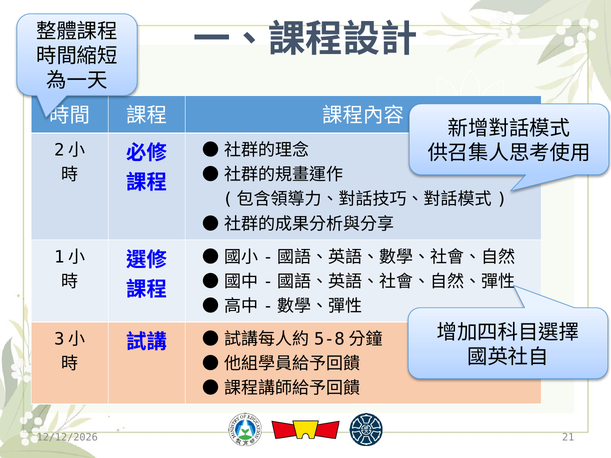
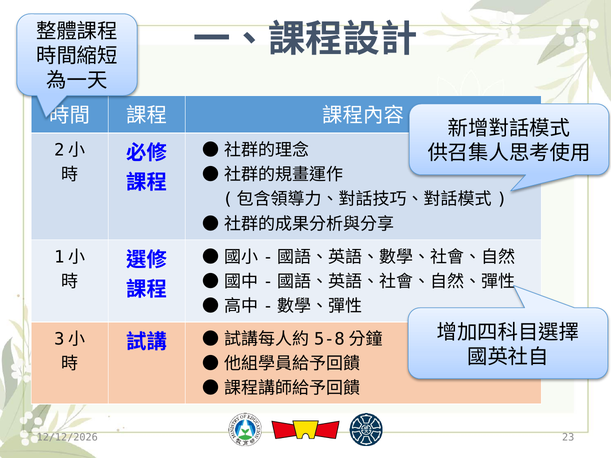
21: 21 -> 23
